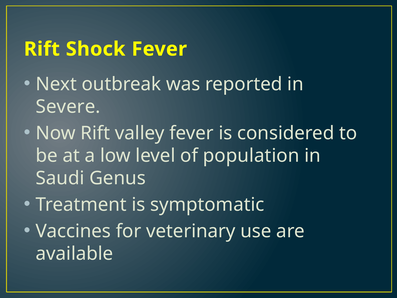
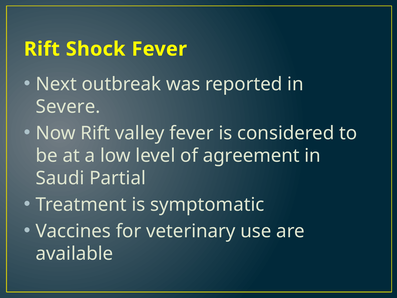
population: population -> agreement
Genus: Genus -> Partial
